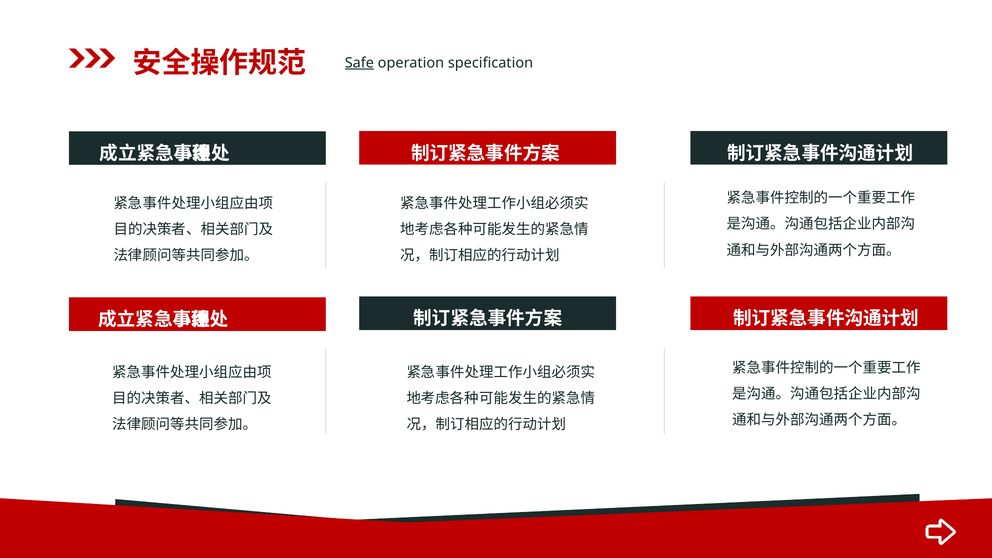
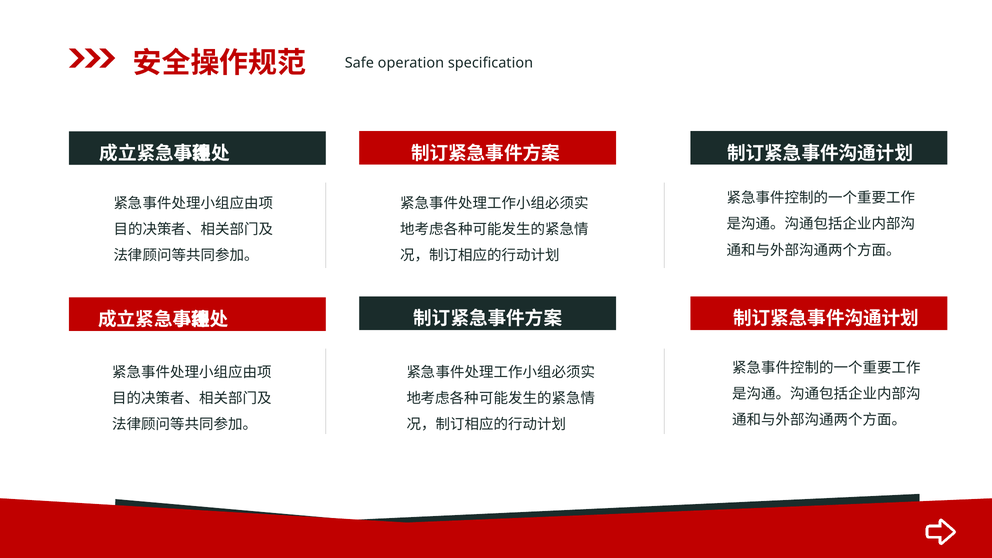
Safe underline: present -> none
